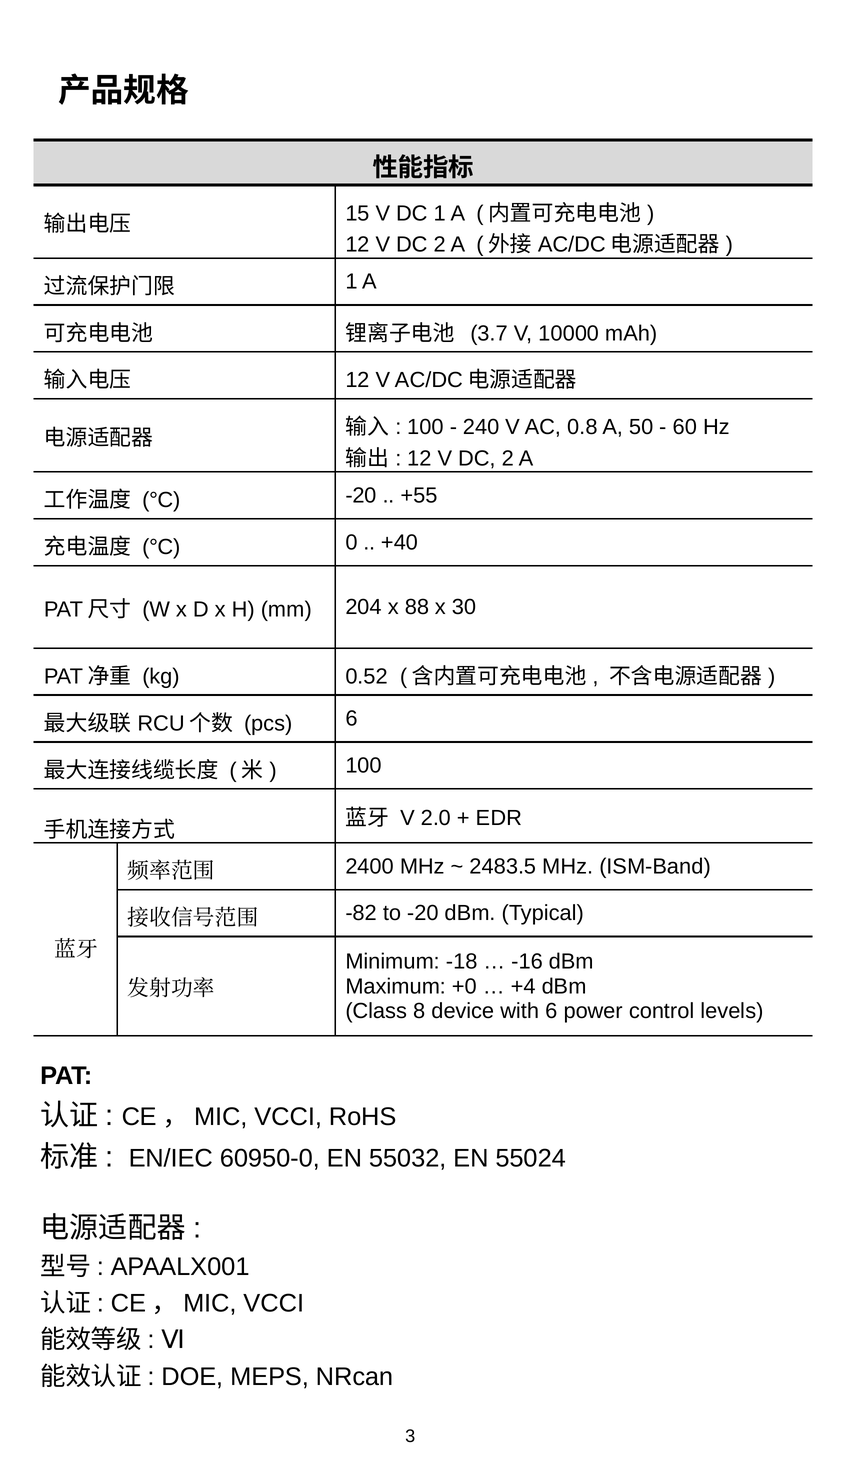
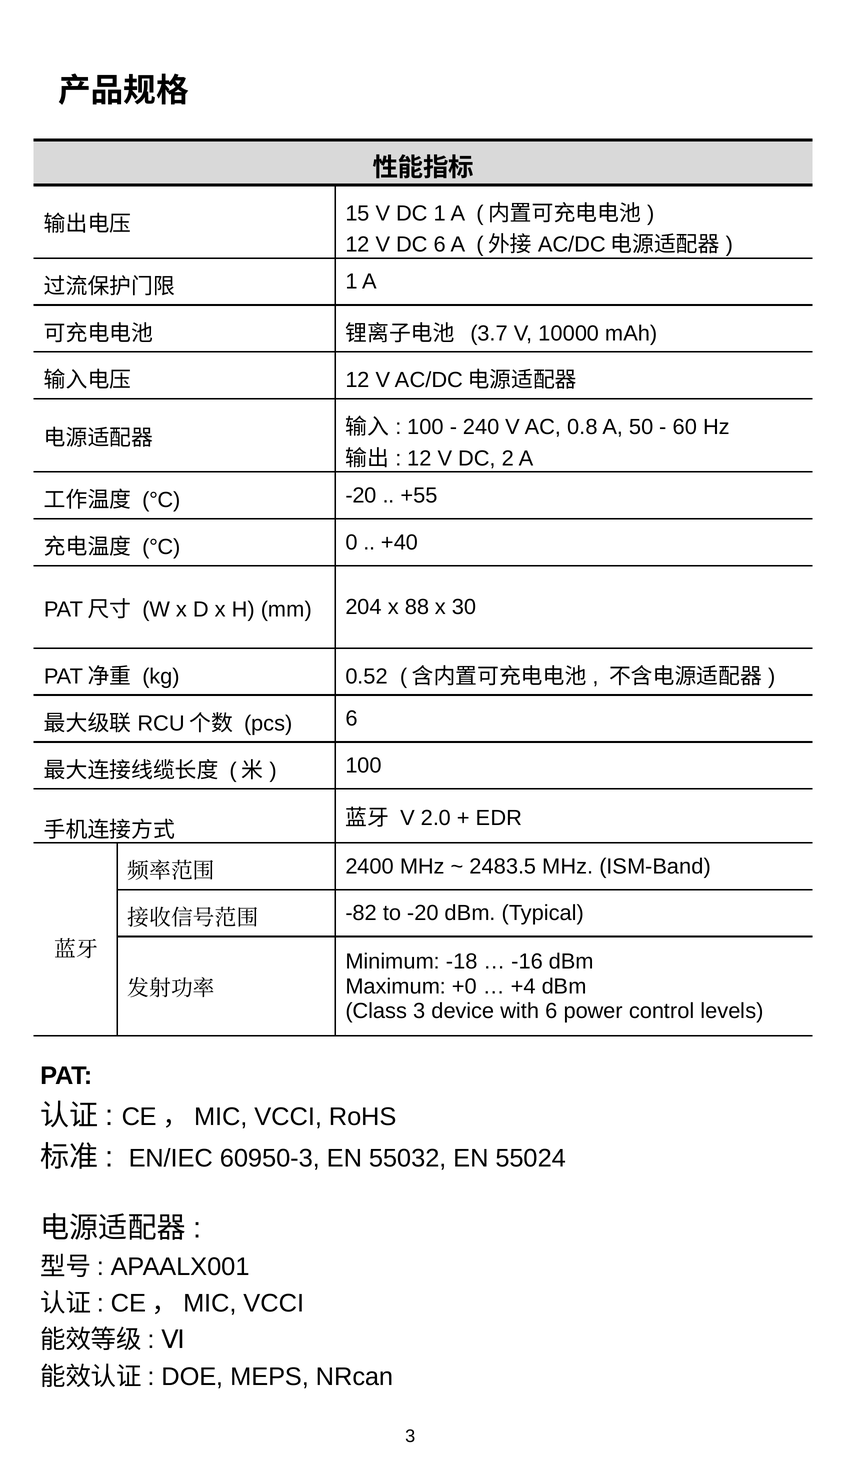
2 at (440, 245): 2 -> 6
Class 8: 8 -> 3
60950-0: 60950-0 -> 60950-3
